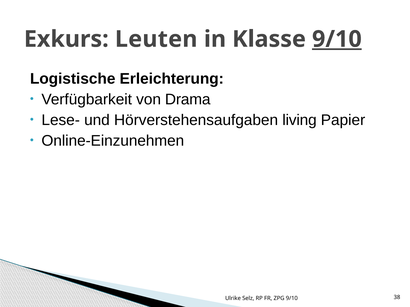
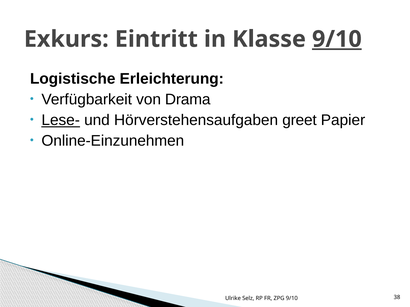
Leuten: Leuten -> Eintritt
Lese- underline: none -> present
living: living -> greet
